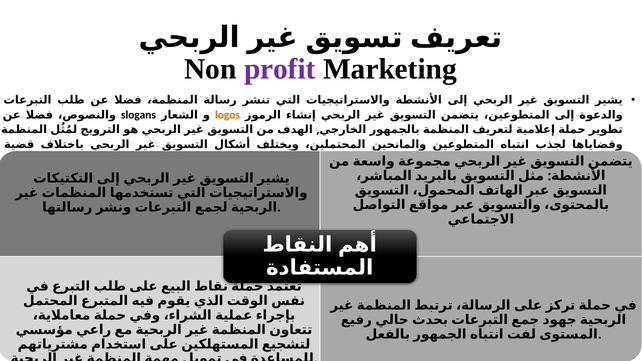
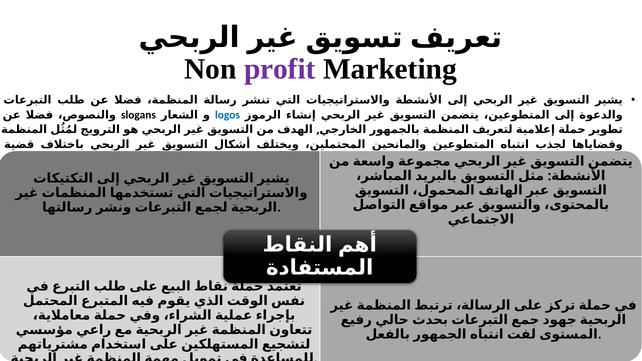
logos colour: orange -> blue
